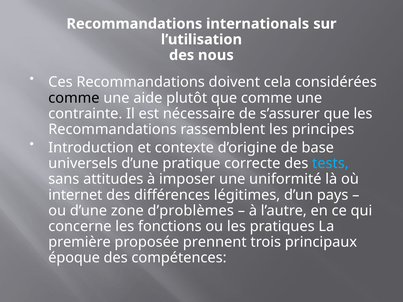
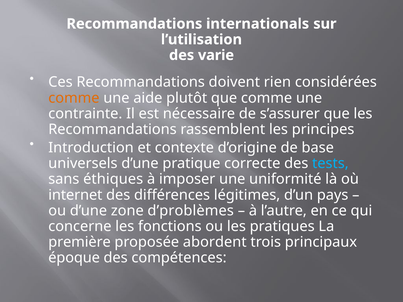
nous: nous -> varie
cela: cela -> rien
comme at (74, 98) colour: black -> orange
attitudes: attitudes -> éthiques
prennent: prennent -> abordent
